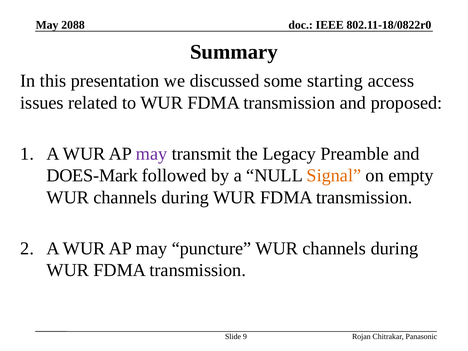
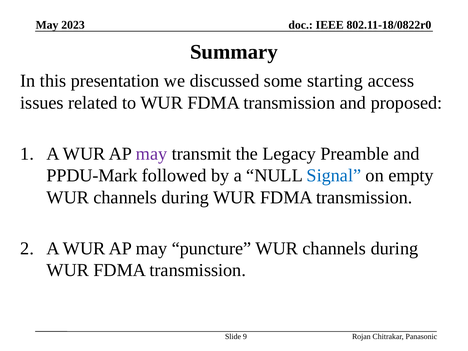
2088: 2088 -> 2023
DOES-Mark: DOES-Mark -> PPDU-Mark
Signal colour: orange -> blue
